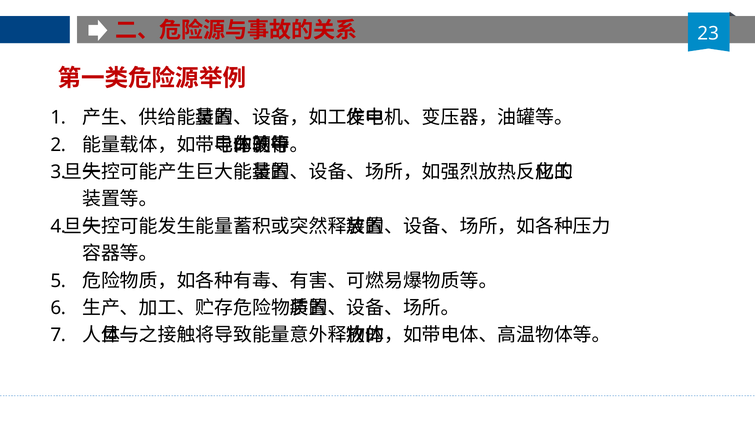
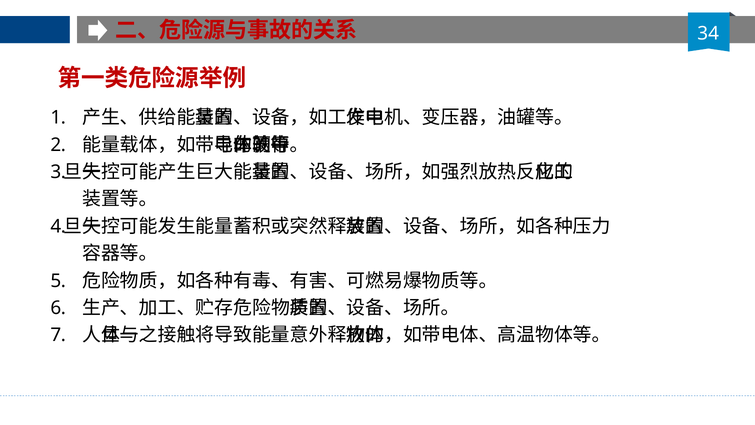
23: 23 -> 34
